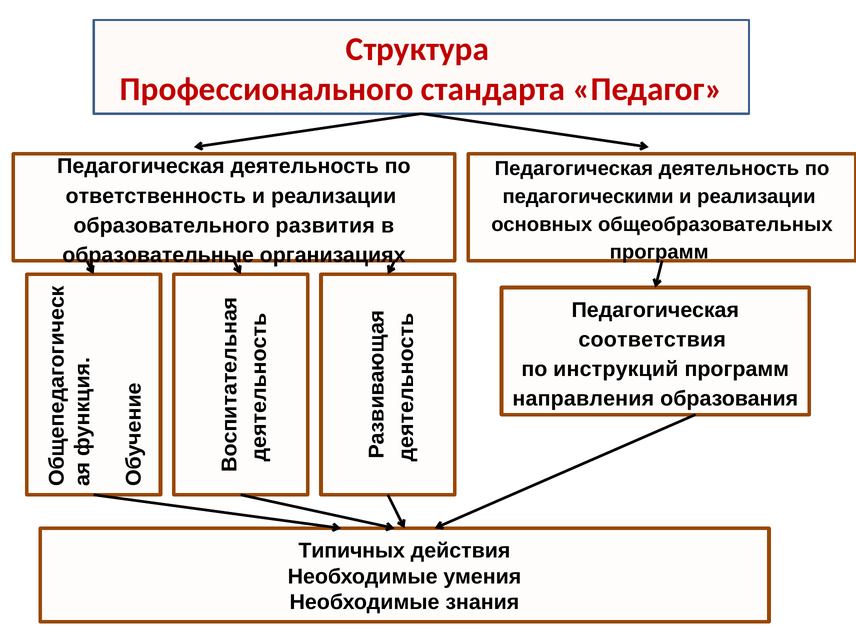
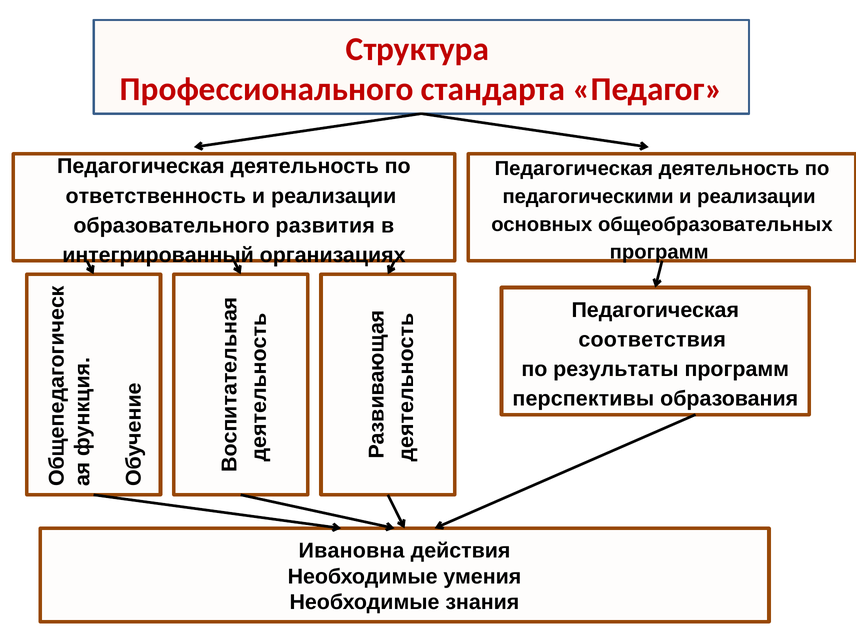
образовательные: образовательные -> интегрированный
инструкций: инструкций -> результаты
направления: направления -> перспективы
Типичных: Типичных -> Ивановна
